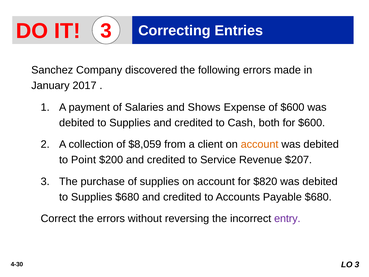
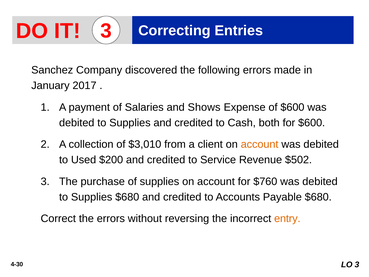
$8,059: $8,059 -> $3,010
Point: Point -> Used
$207: $207 -> $502
$820: $820 -> $760
entry colour: purple -> orange
